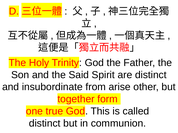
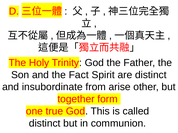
Said: Said -> Fact
